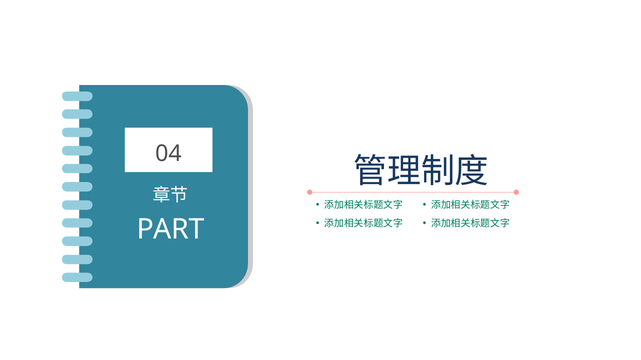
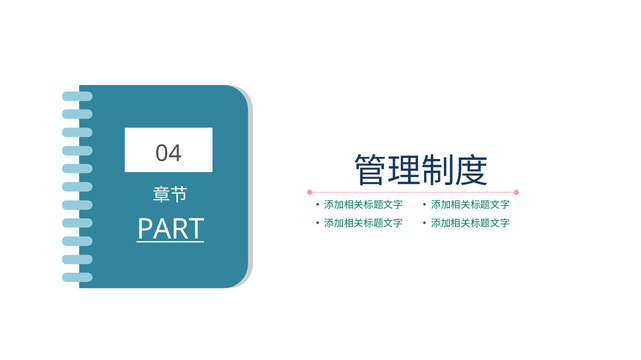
PART underline: none -> present
